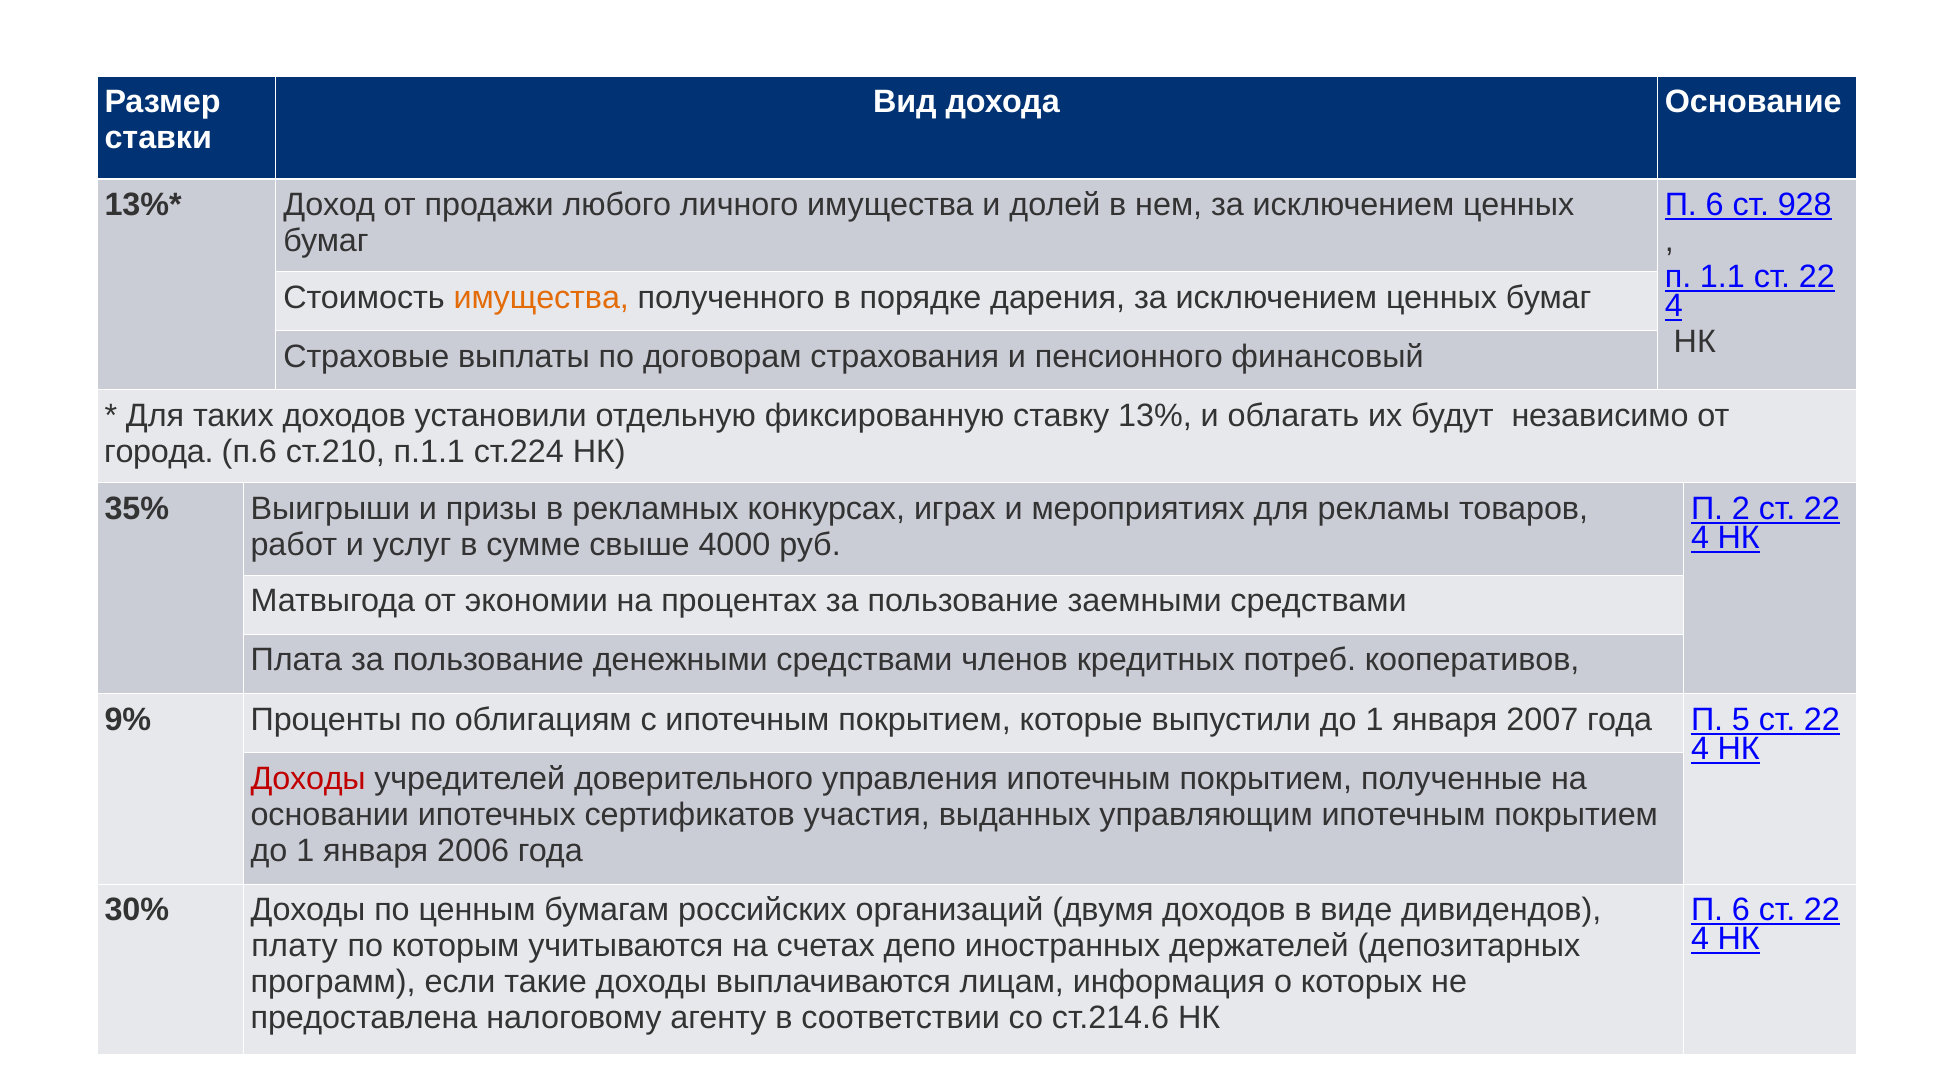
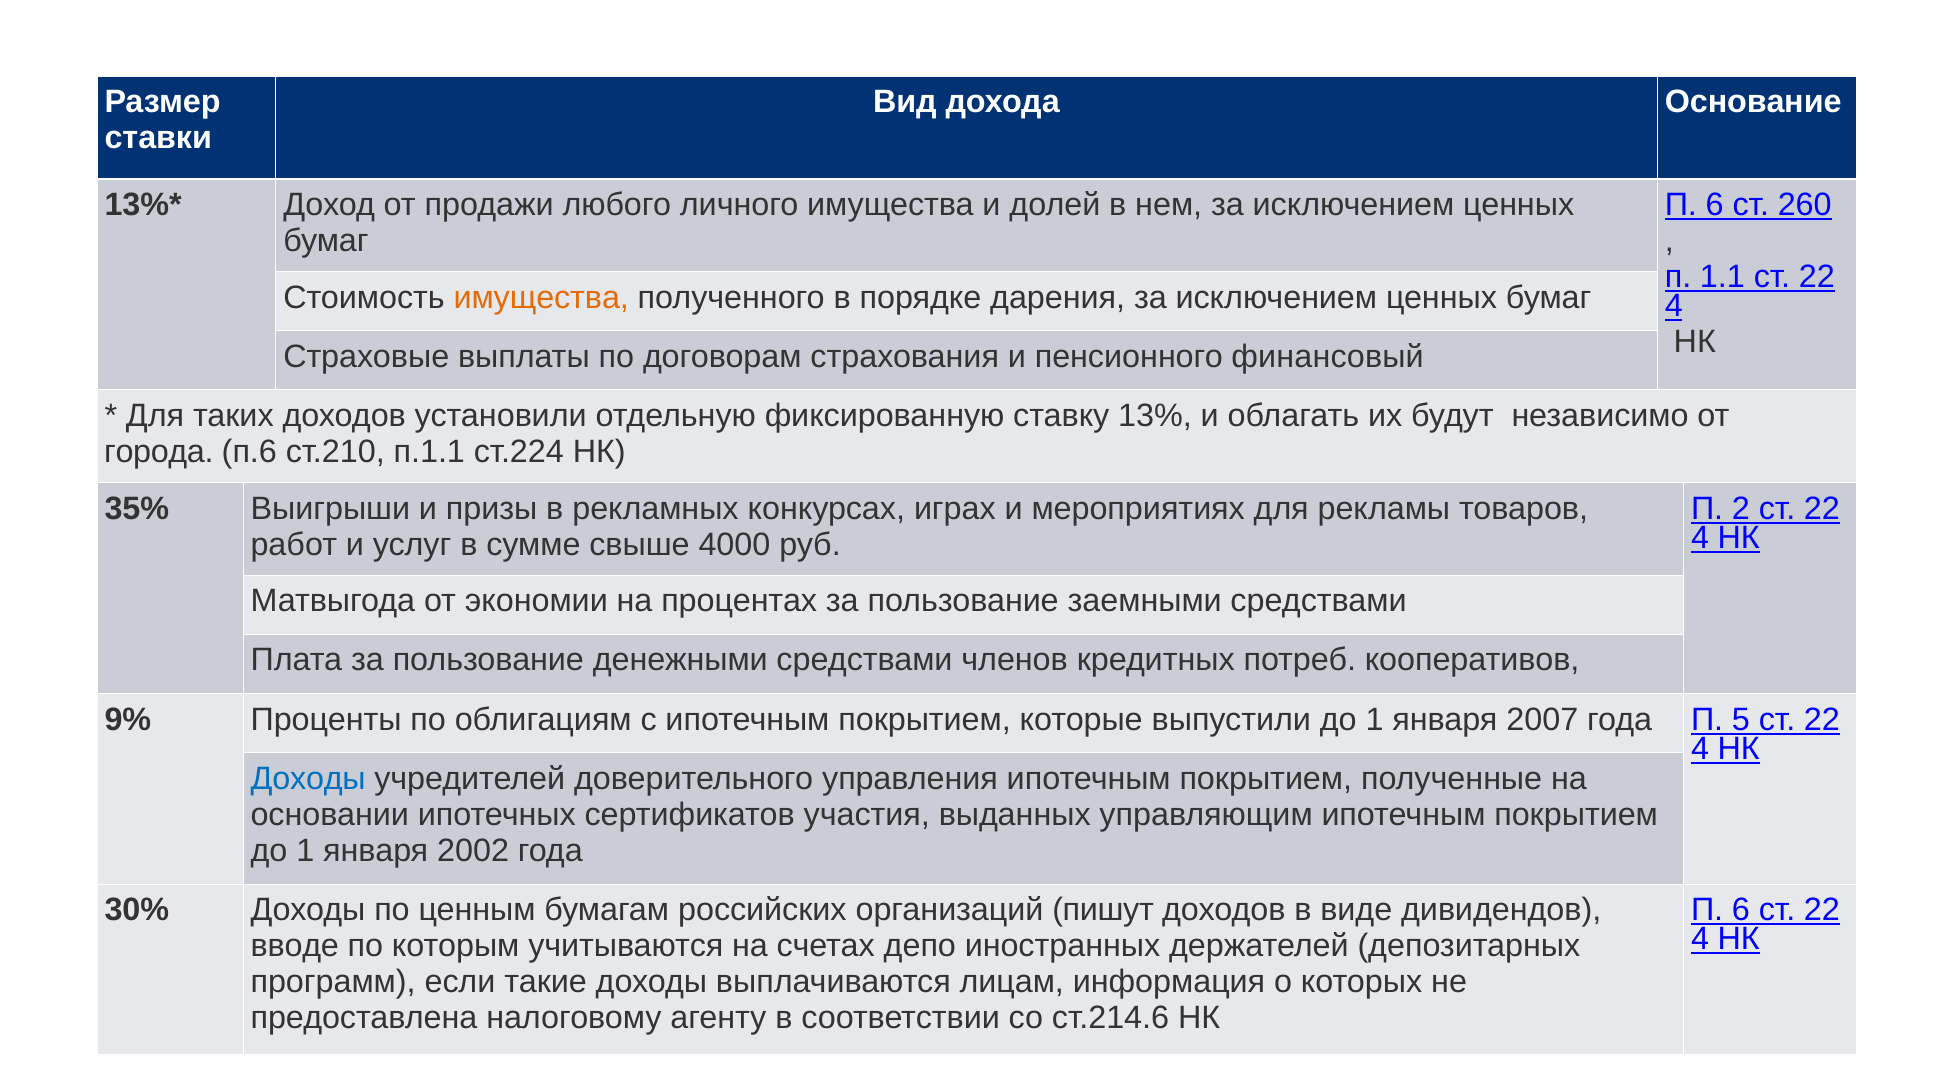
928: 928 -> 260
Доходы at (308, 779) colour: red -> blue
2006: 2006 -> 2002
двумя: двумя -> пишут
плату: плату -> вводе
